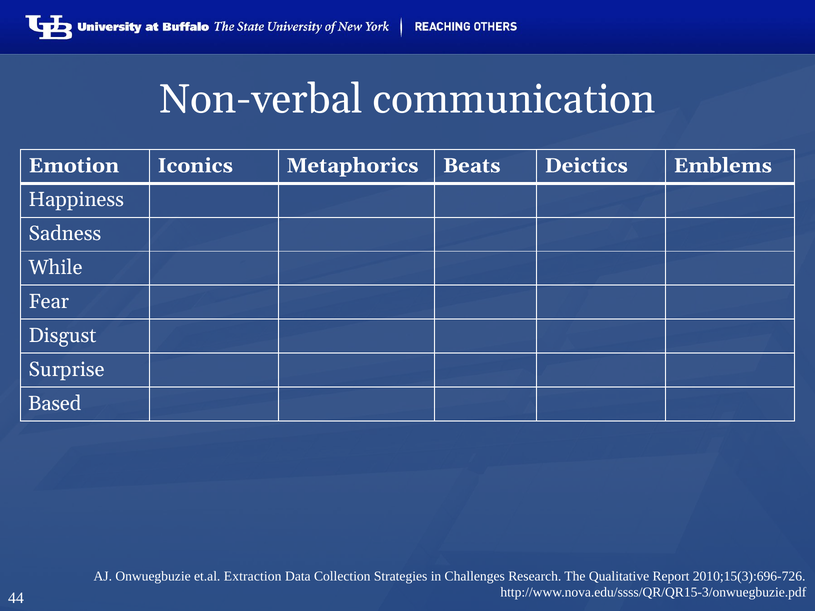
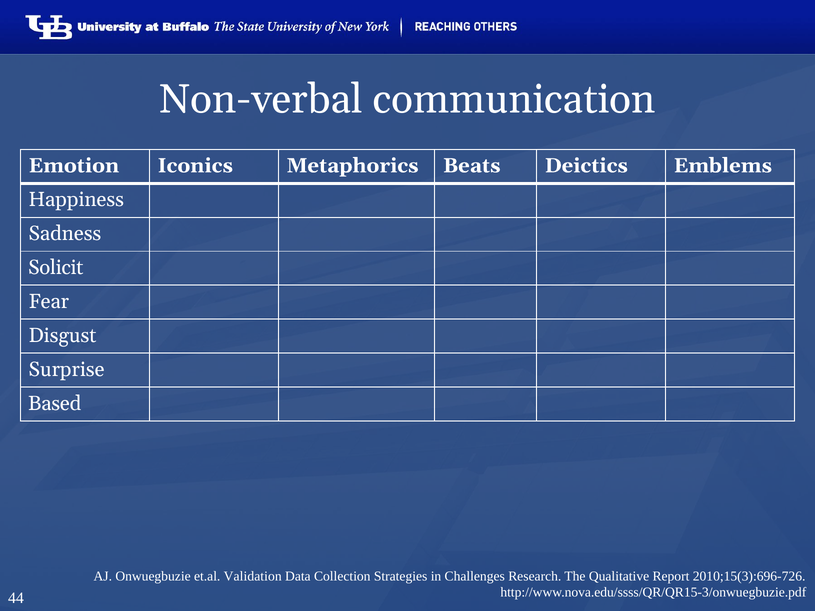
While: While -> Solicit
Extraction: Extraction -> Validation
